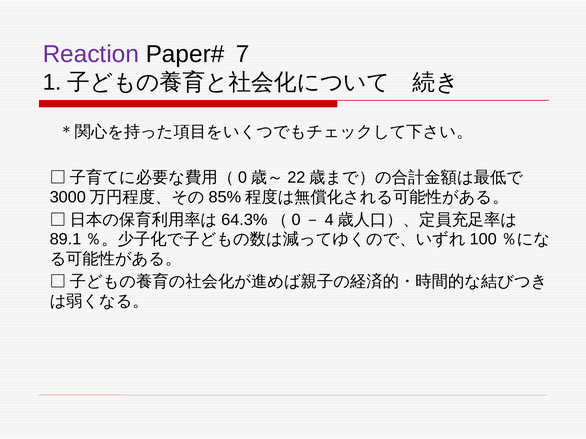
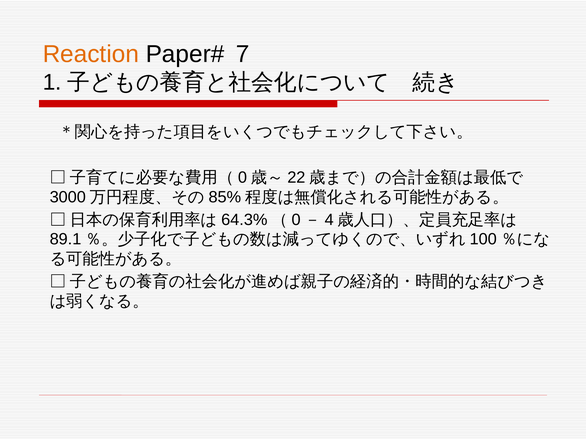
Reaction colour: purple -> orange
